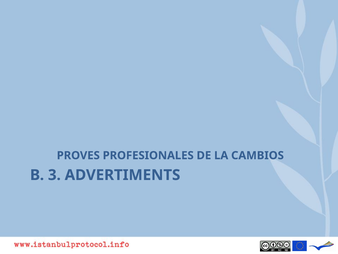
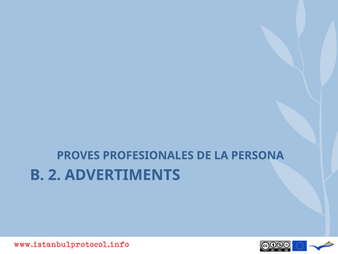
CAMBIOS: CAMBIOS -> PERSONA
3: 3 -> 2
